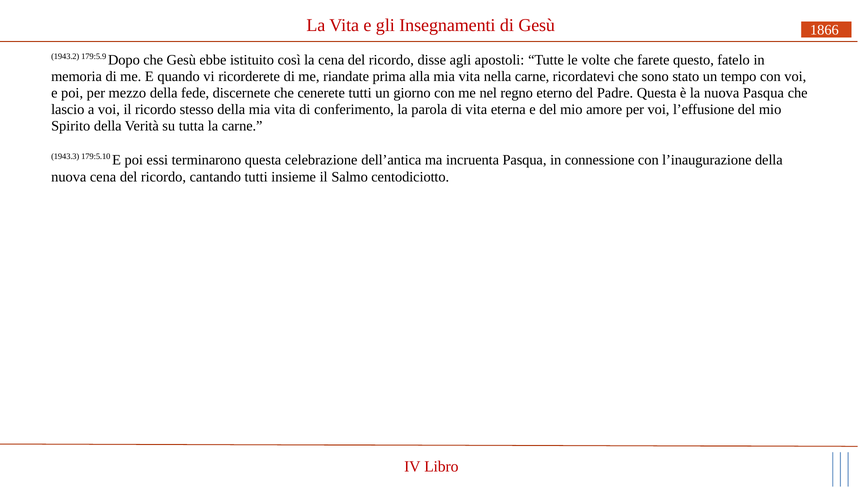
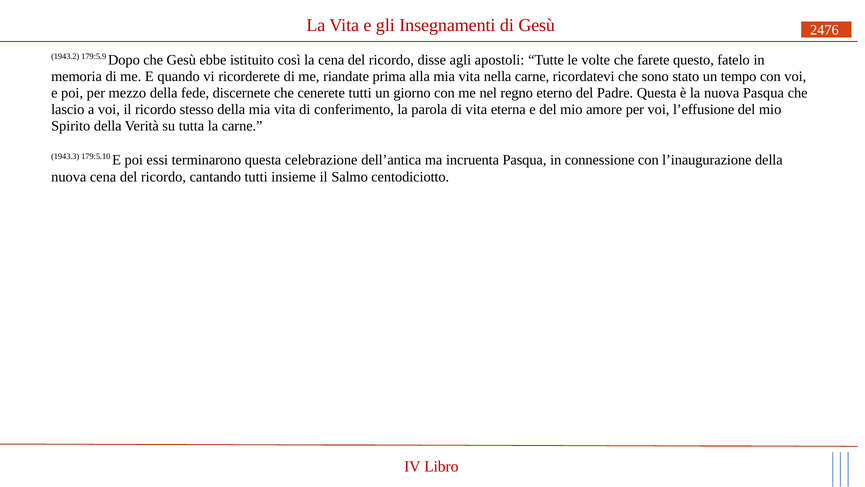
1866: 1866 -> 2476
